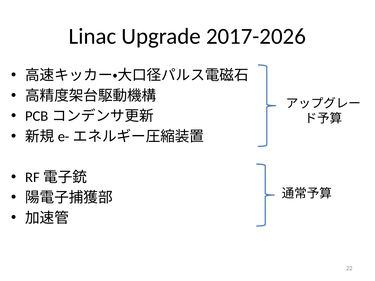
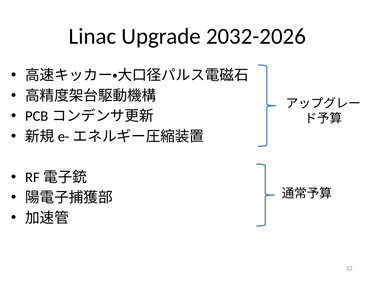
2017-2026: 2017-2026 -> 2032-2026
